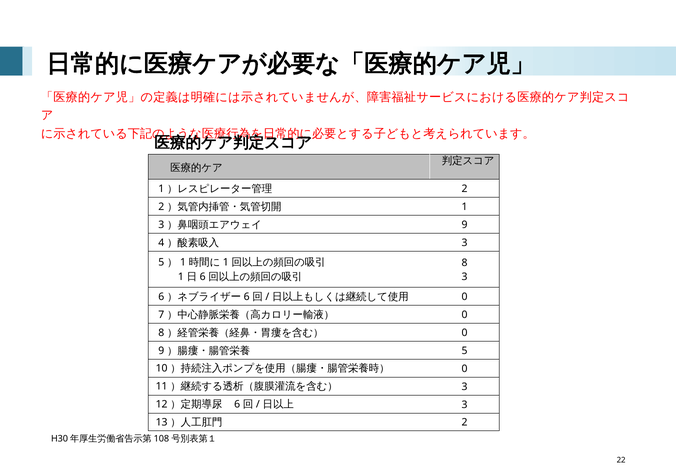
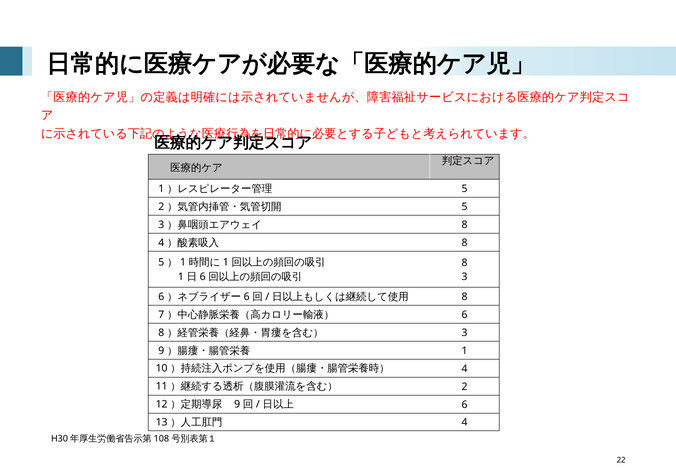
2 at (464, 189): 2 -> 5
1 at (464, 207): 1 -> 5
9 at (464, 225): 9 -> 8
3 at (464, 243): 3 -> 8
0 at (464, 297): 0 -> 8
0 at (464, 315): 0 -> 6
0 at (464, 333): 0 -> 3
5 at (464, 351): 5 -> 1
0 at (464, 369): 0 -> 4
3 at (464, 387): 3 -> 2
6 at (237, 405): 6 -> 9
3 at (464, 405): 3 -> 6
2 at (464, 423): 2 -> 4
